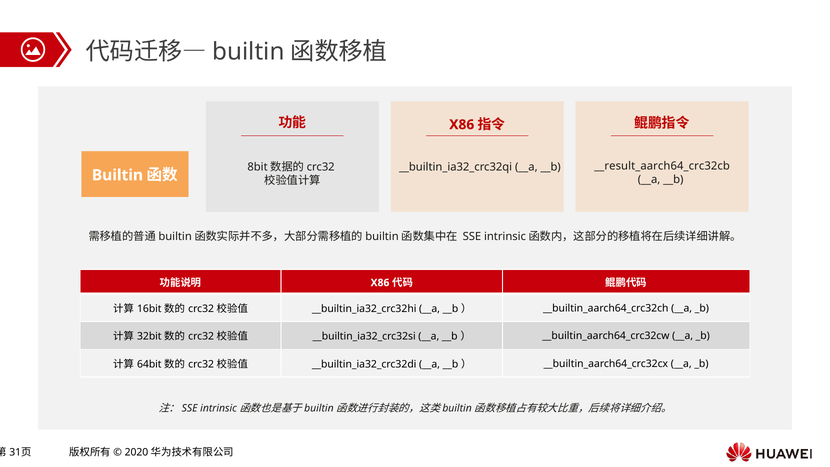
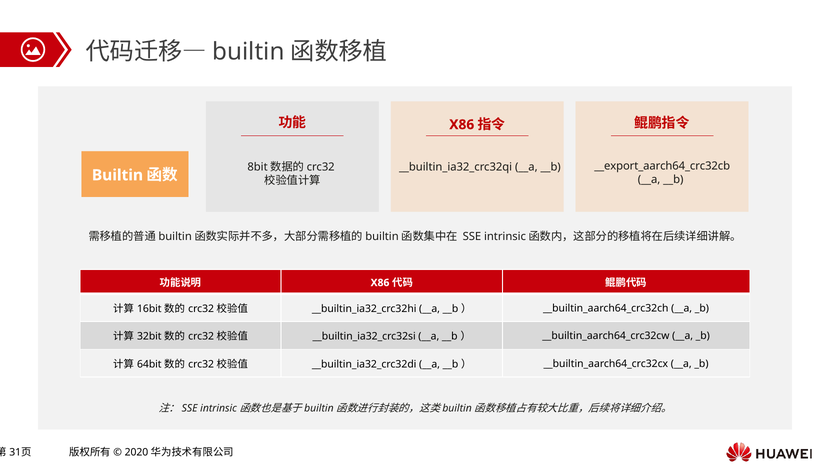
__result_aarch64_crc32cb: __result_aarch64_crc32cb -> __export_aarch64_crc32cb
